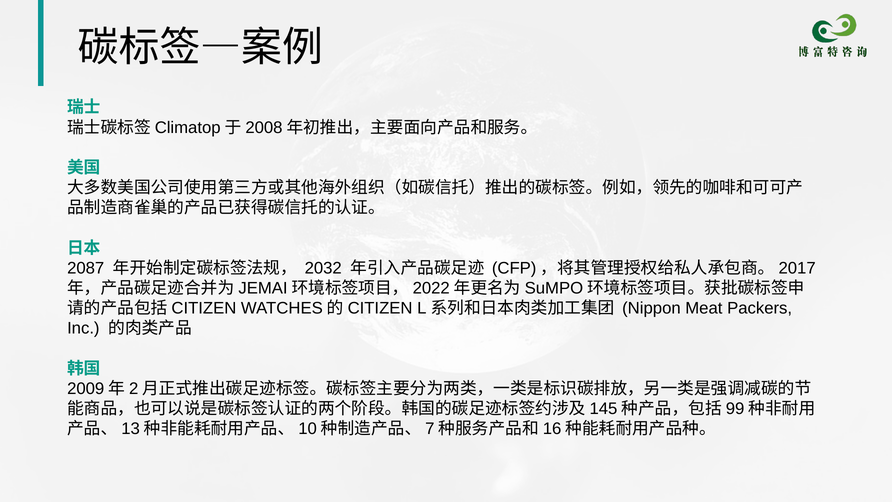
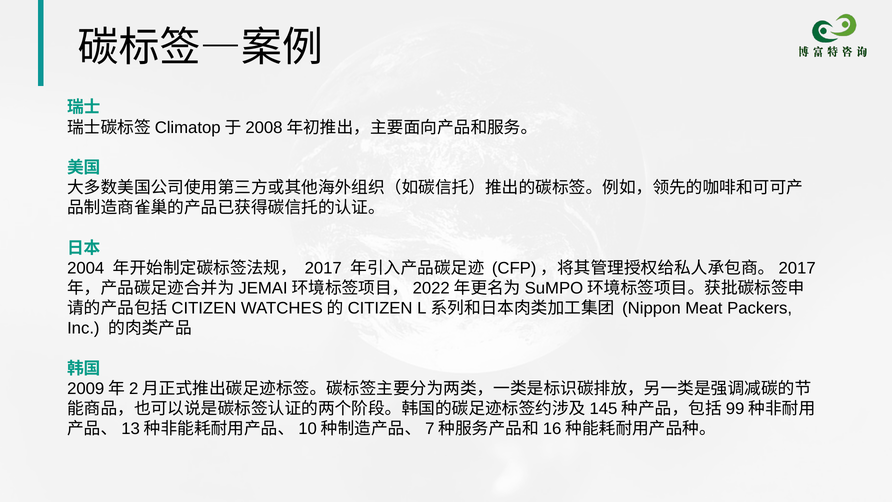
2087: 2087 -> 2004
2032: 2032 -> 2017
